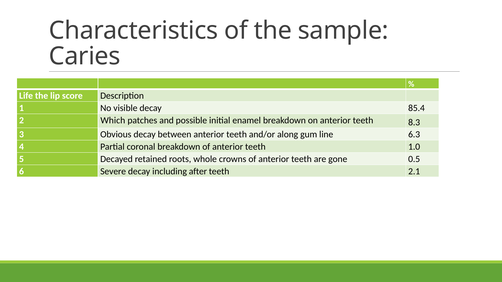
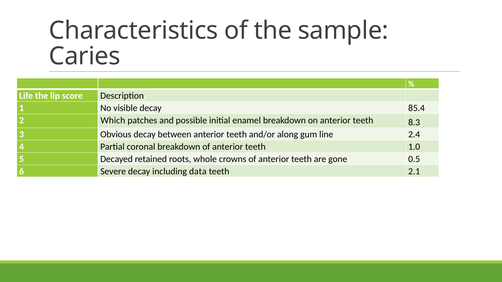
6.3: 6.3 -> 2.4
after: after -> data
